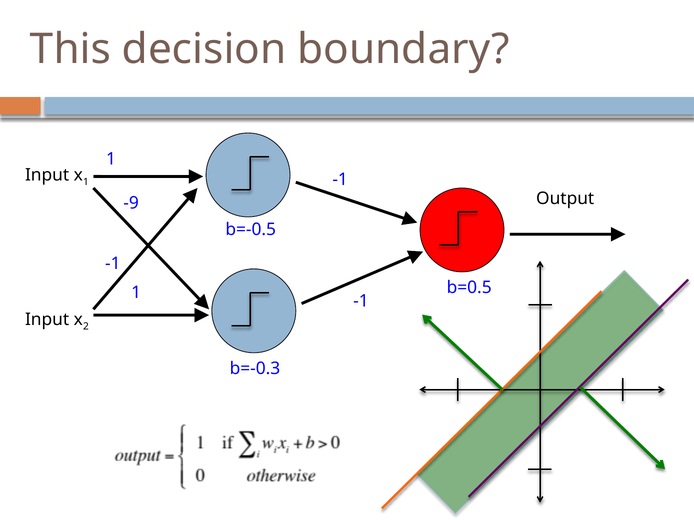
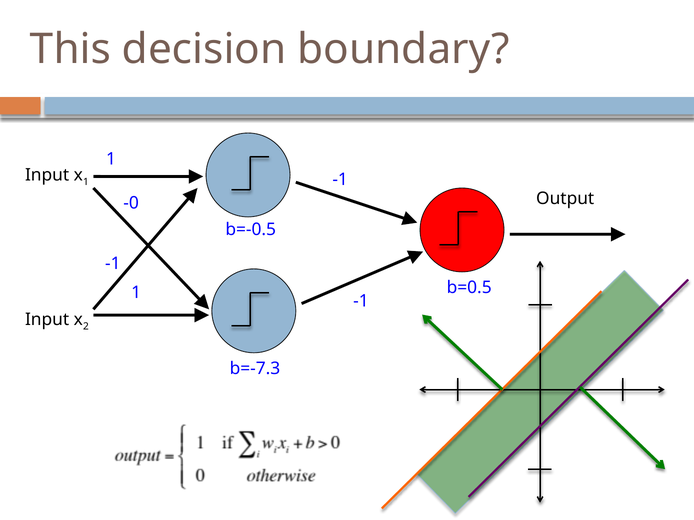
-9: -9 -> -0
b=-0.3: b=-0.3 -> b=-7.3
